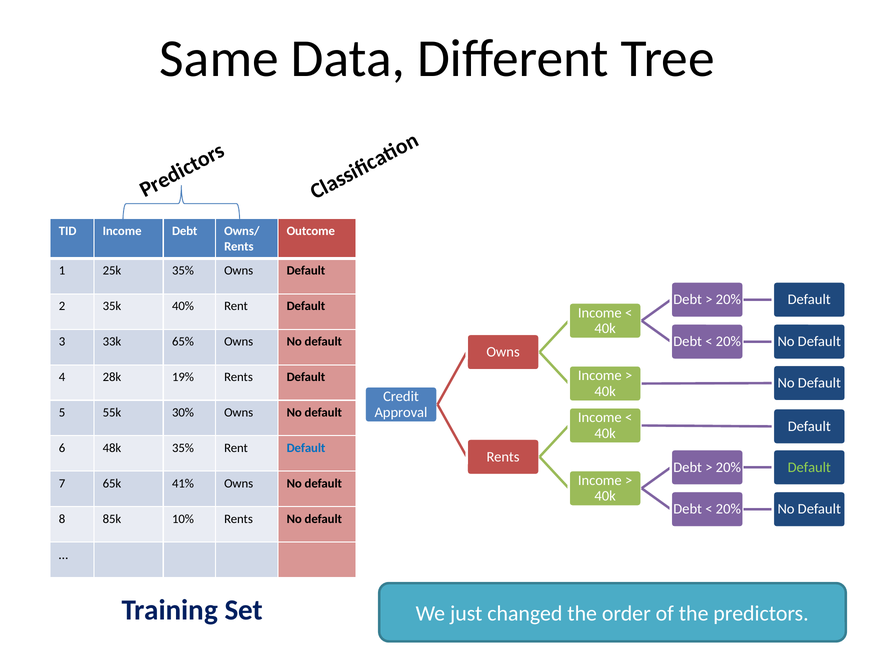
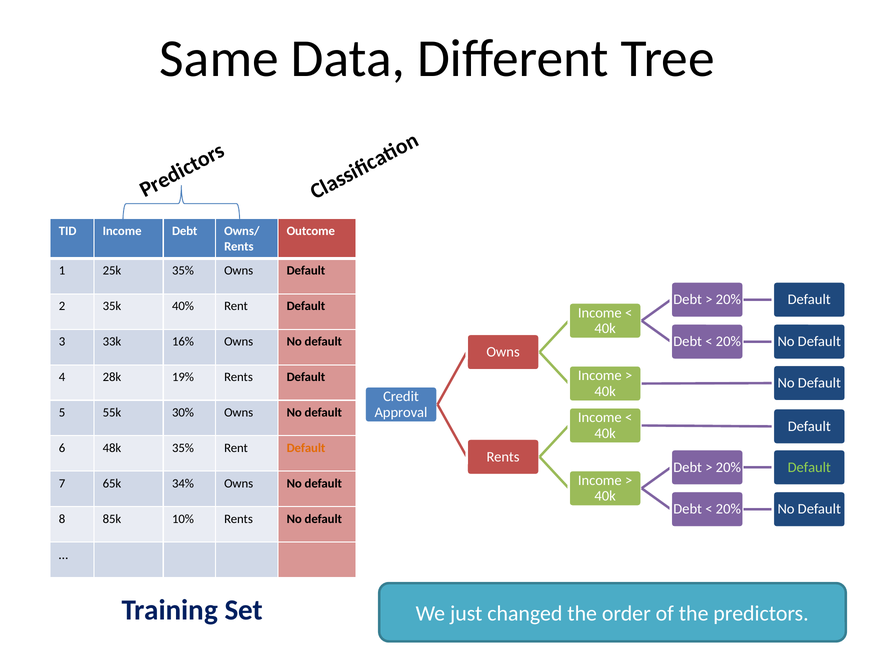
65%: 65% -> 16%
Default at (306, 448) colour: blue -> orange
41%: 41% -> 34%
